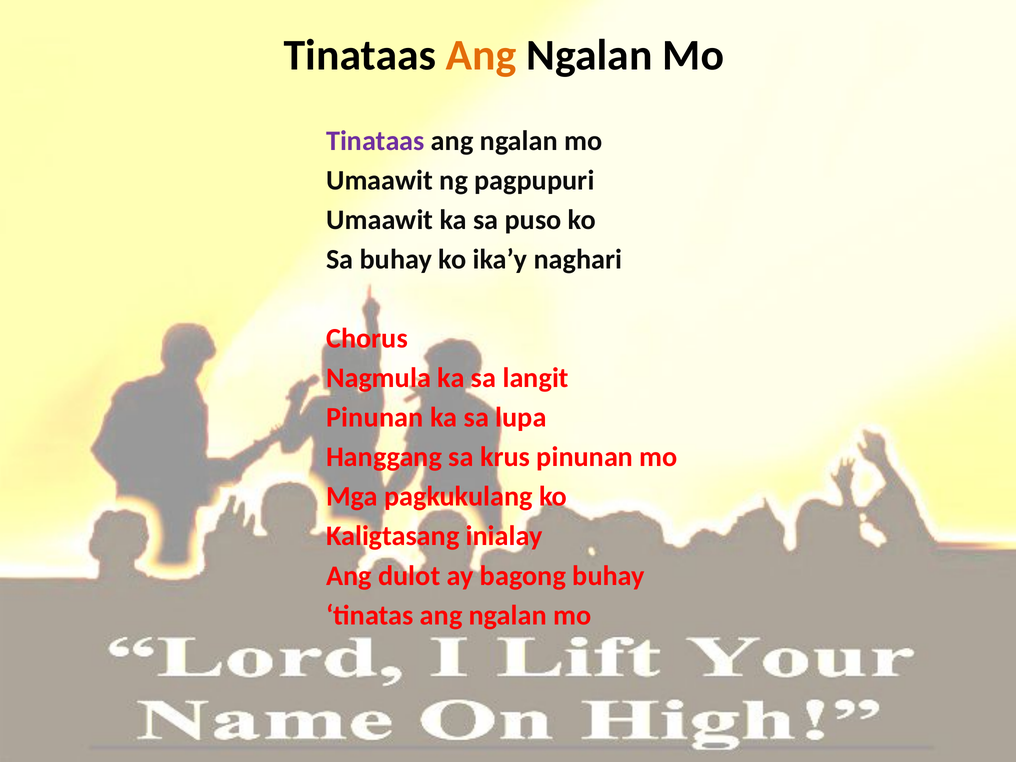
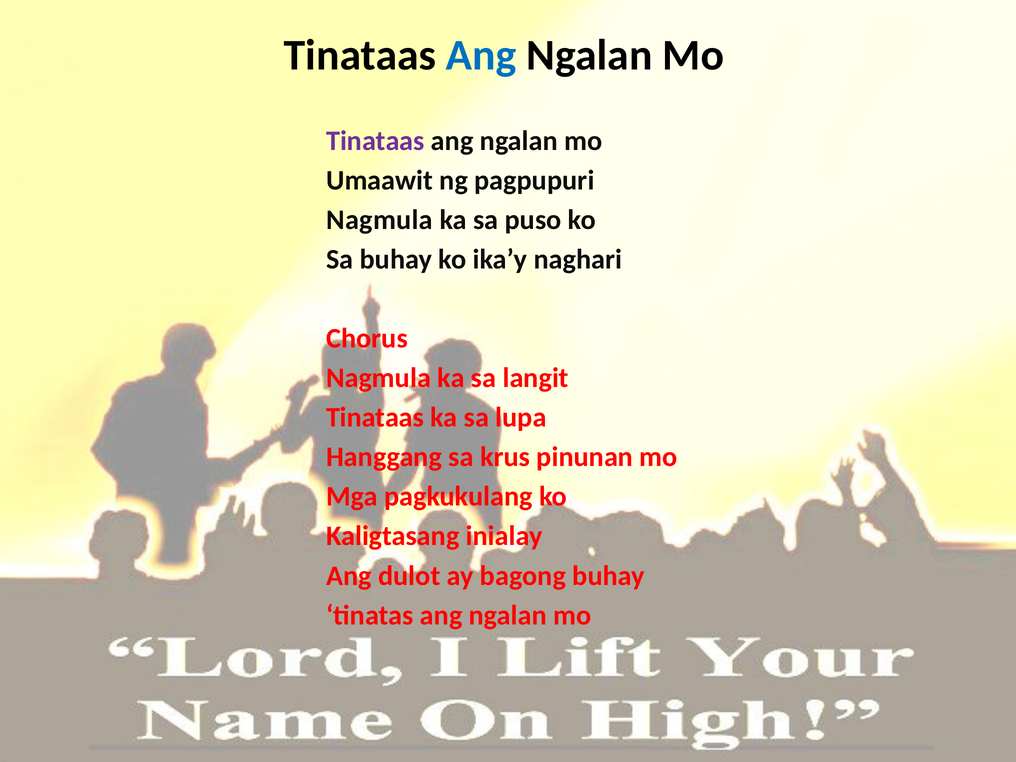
Ang at (481, 55) colour: orange -> blue
Umaawit at (380, 220): Umaawit -> Nagmula
Pinunan at (375, 418): Pinunan -> Tinataas
